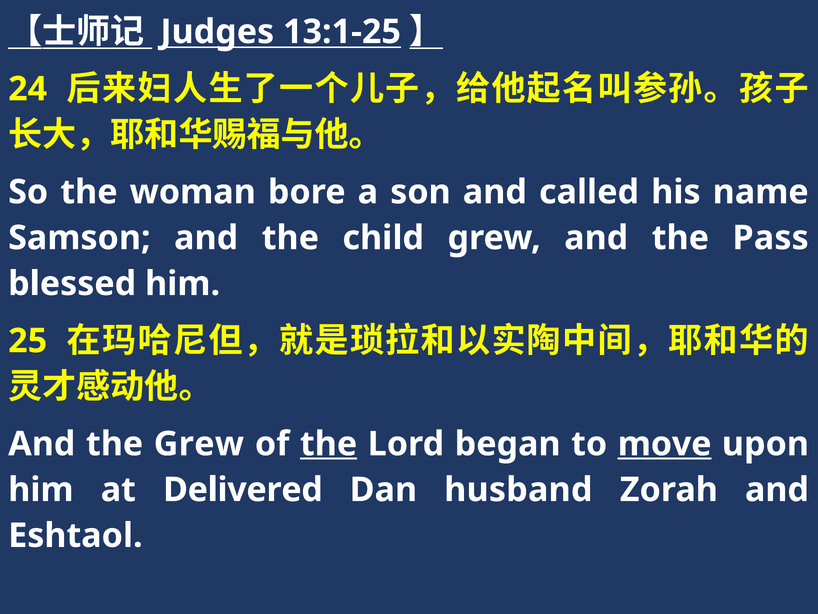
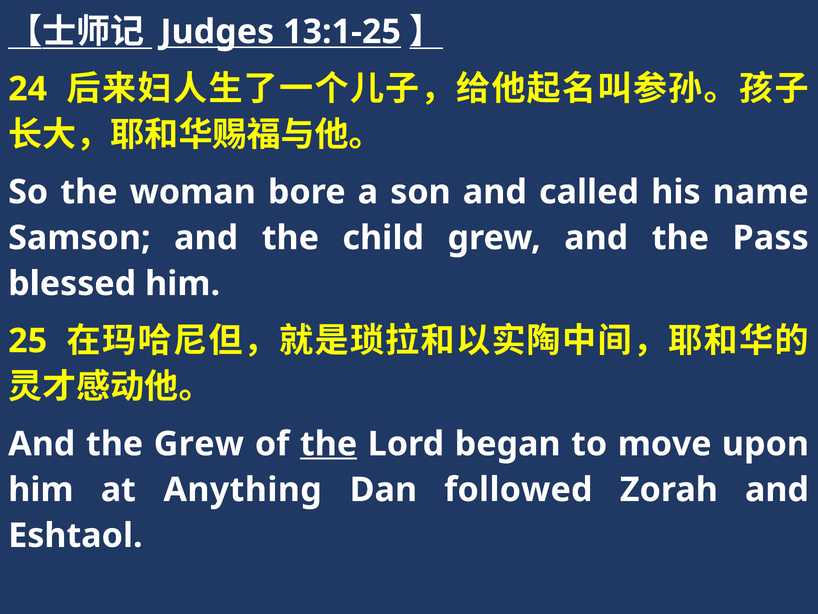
move underline: present -> none
Delivered: Delivered -> Anything
husband: husband -> followed
